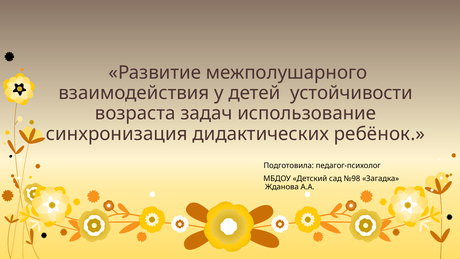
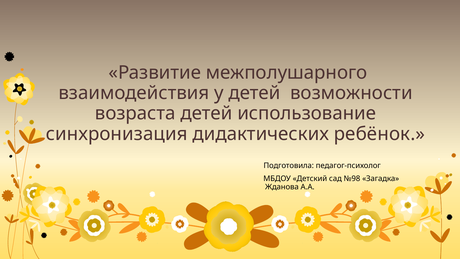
устойчивости: устойчивости -> возможности
возраста задач: задач -> детей
